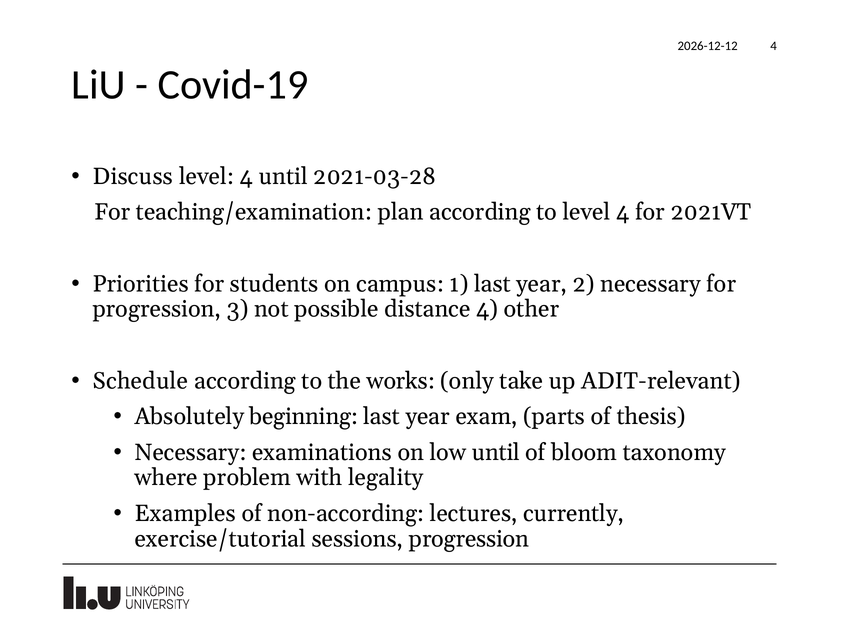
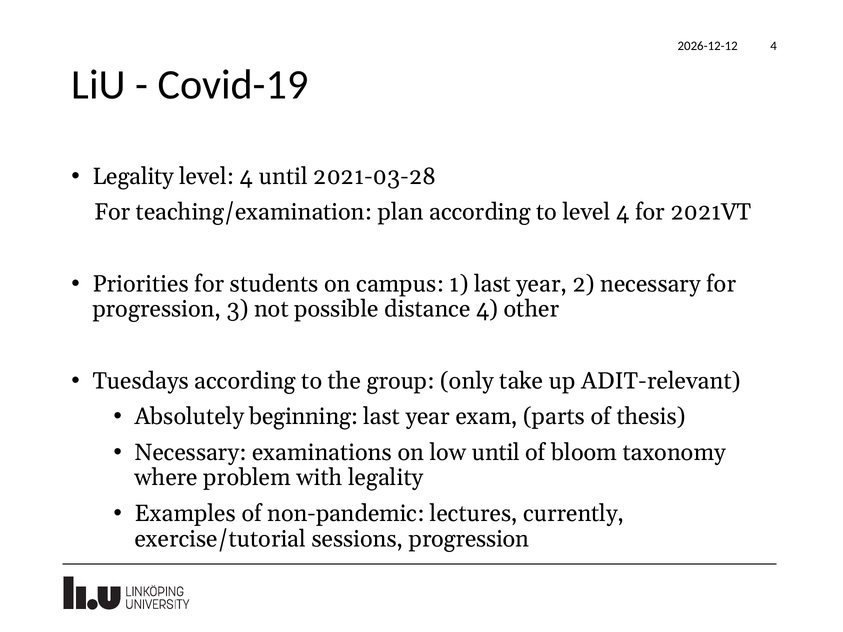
Discuss at (133, 176): Discuss -> Legality
Schedule: Schedule -> Tuesdays
works: works -> group
non-according: non-according -> non-pandemic
